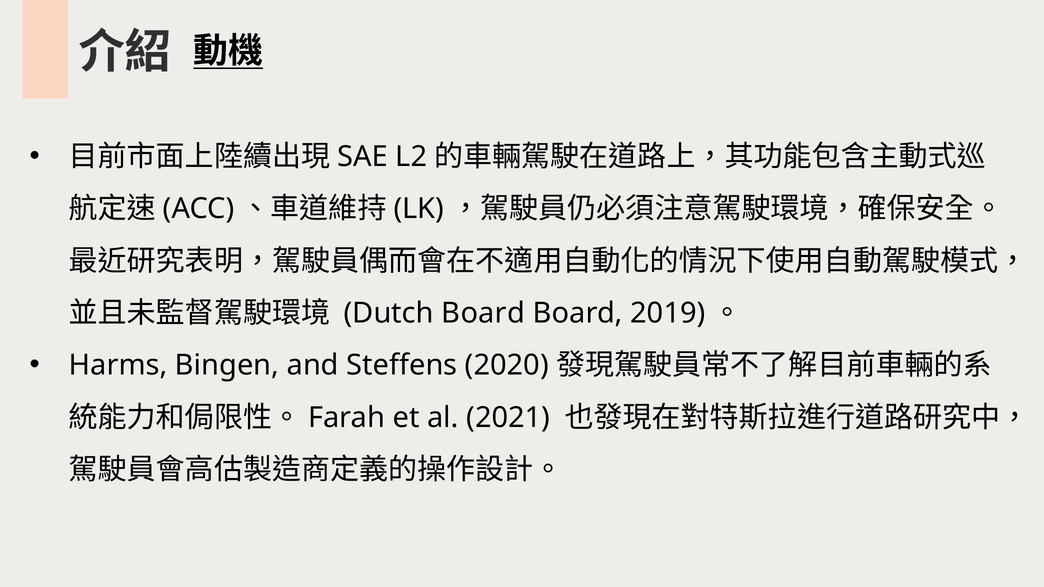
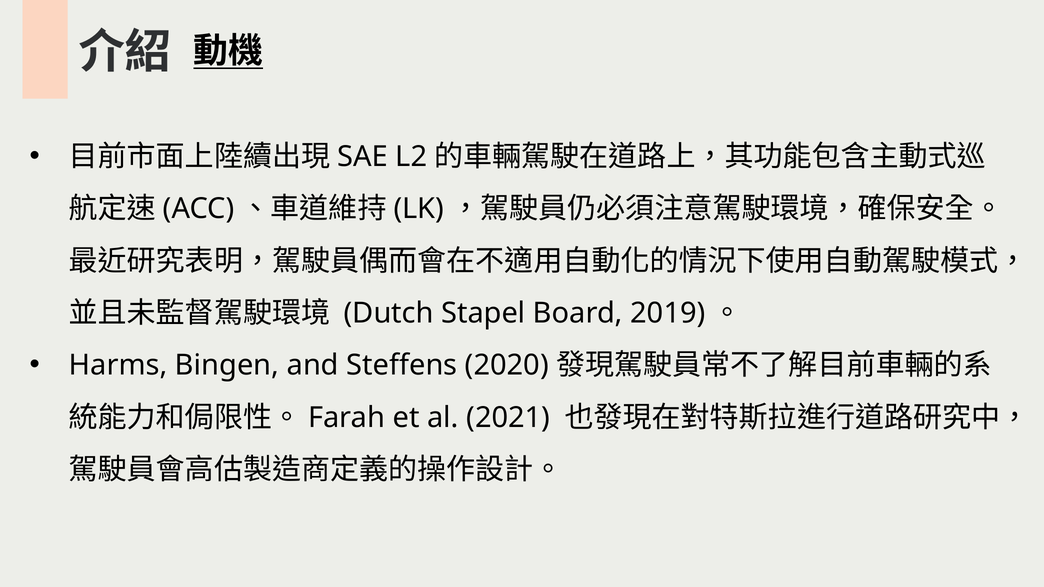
Dutch Board: Board -> Stapel
